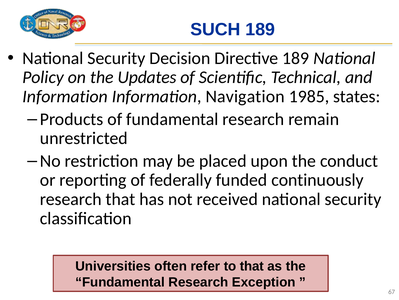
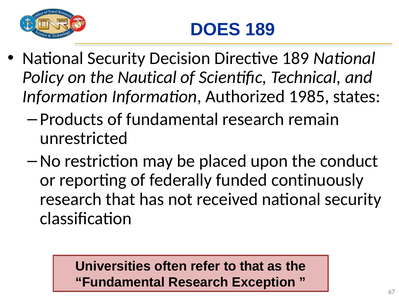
SUCH: SUCH -> DOES
Updates: Updates -> Nautical
Navigation: Navigation -> Authorized
